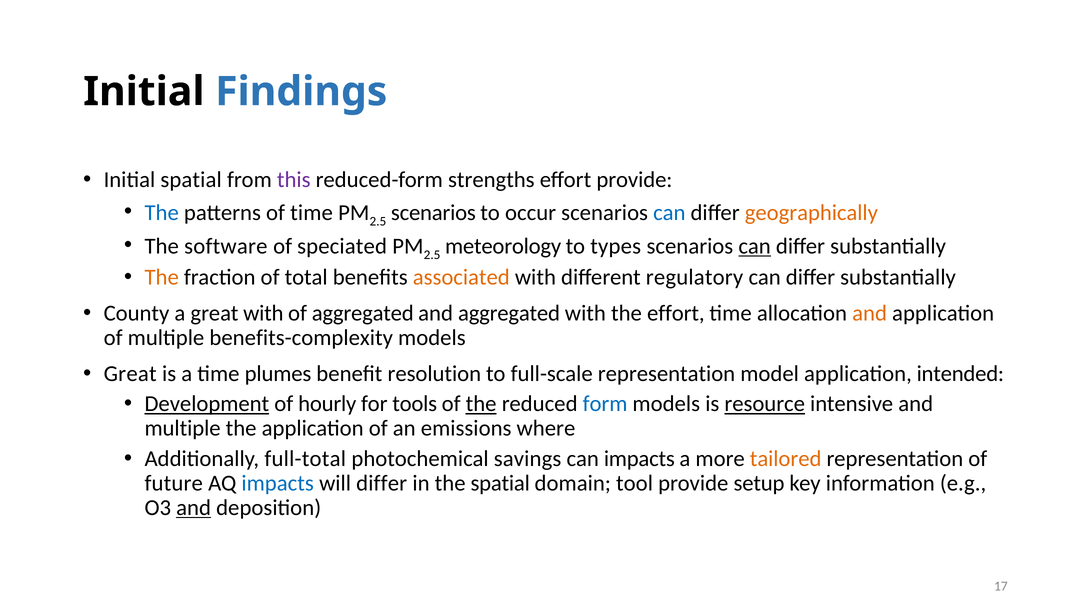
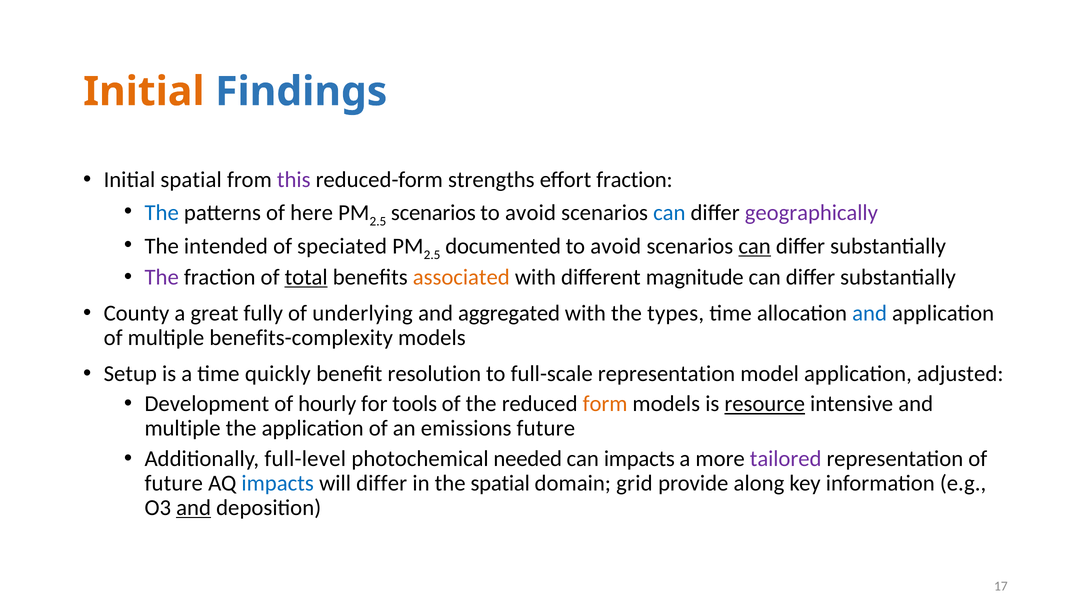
Initial at (144, 92) colour: black -> orange
effort provide: provide -> fraction
of time: time -> here
occur at (531, 212): occur -> avoid
geographically colour: orange -> purple
software: software -> intended
meteorology: meteorology -> documented
types at (616, 246): types -> avoid
The at (162, 277) colour: orange -> purple
total underline: none -> present
regulatory: regulatory -> magnitude
great with: with -> fully
of aggregated: aggregated -> underlying
the effort: effort -> types
and at (870, 313) colour: orange -> blue
Great at (130, 373): Great -> Setup
plumes: plumes -> quickly
intended: intended -> adjusted
Development underline: present -> none
the at (481, 404) underline: present -> none
form colour: blue -> orange
emissions where: where -> future
full-total: full-total -> full-level
savings: savings -> needed
tailored colour: orange -> purple
tool: tool -> grid
setup: setup -> along
